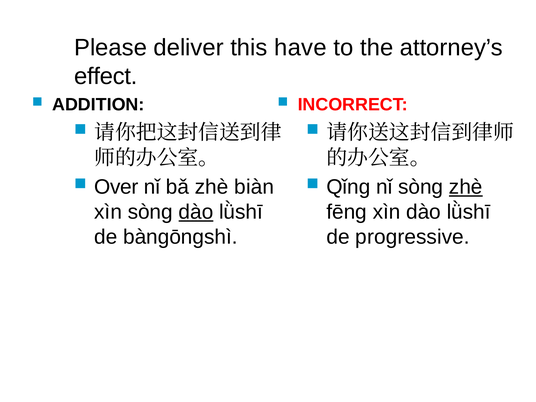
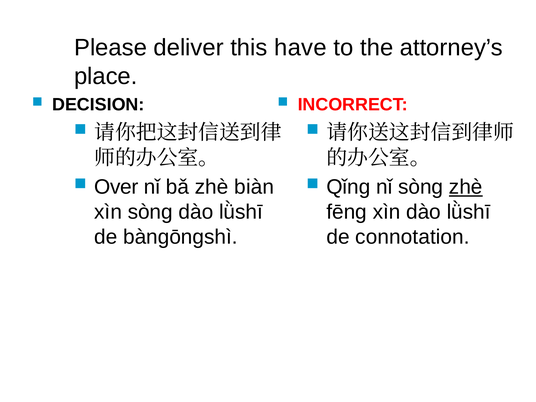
effect: effect -> place
ADDITION: ADDITION -> DECISION
dào at (196, 212) underline: present -> none
progressive: progressive -> connotation
